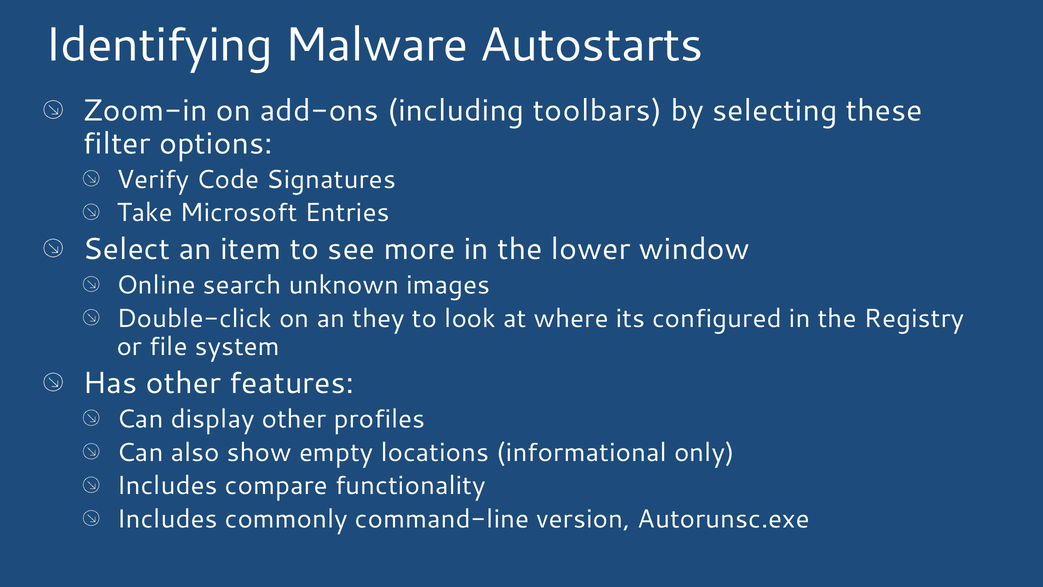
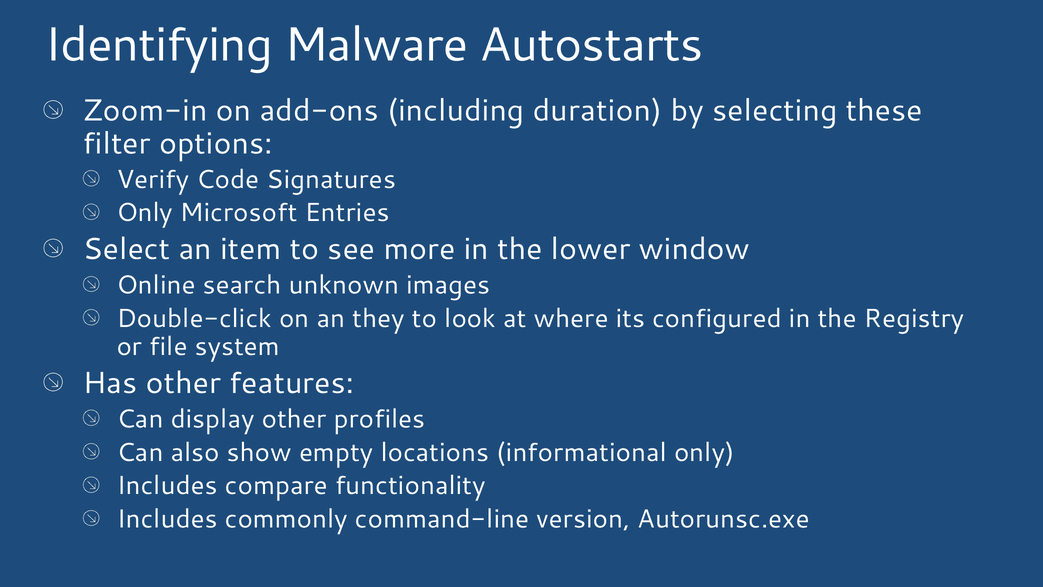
toolbars: toolbars -> duration
Take at (145, 213): Take -> Only
